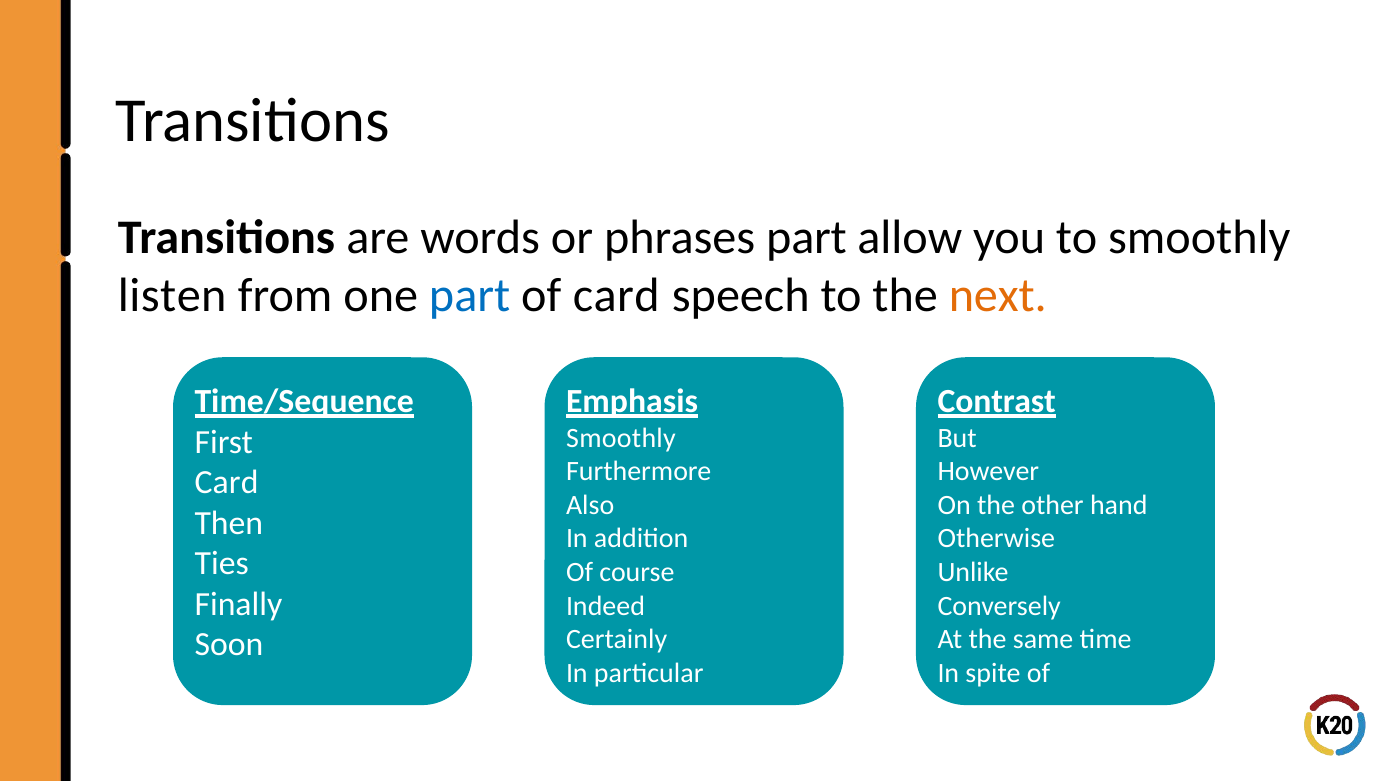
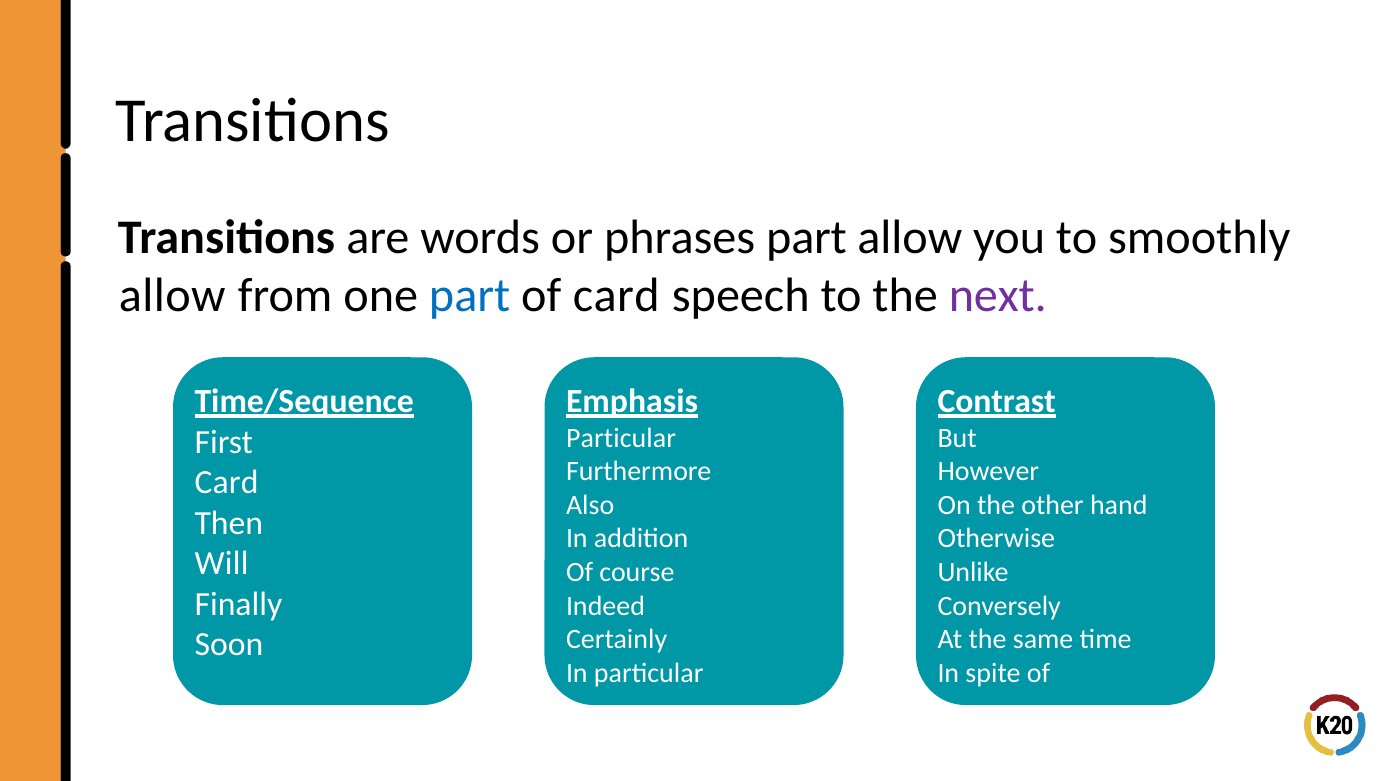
listen at (172, 296): listen -> allow
next colour: orange -> purple
Smoothly at (621, 438): Smoothly -> Particular
Ties: Ties -> Will
